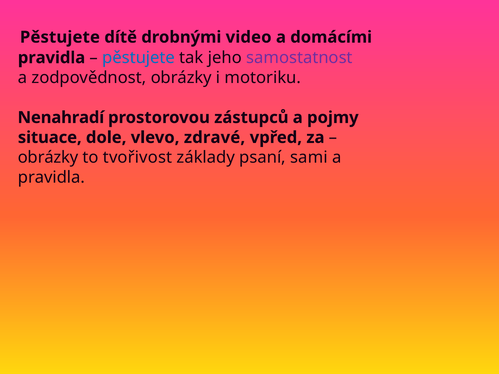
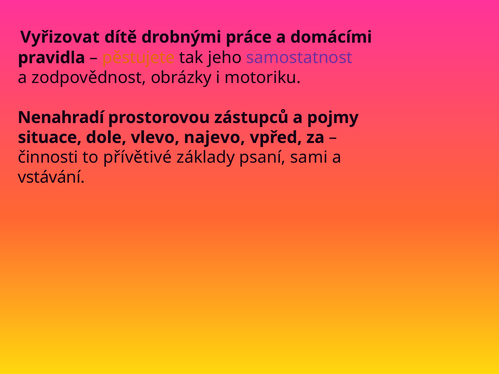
Pěstujete at (60, 37): Pěstujete -> Vyřizovat
video: video -> práce
pěstujete at (139, 58) colour: blue -> orange
zdravé: zdravé -> najevo
obrázky at (48, 158): obrázky -> činnosti
tvořivost: tvořivost -> přívětivé
pravidla at (51, 177): pravidla -> vstávání
